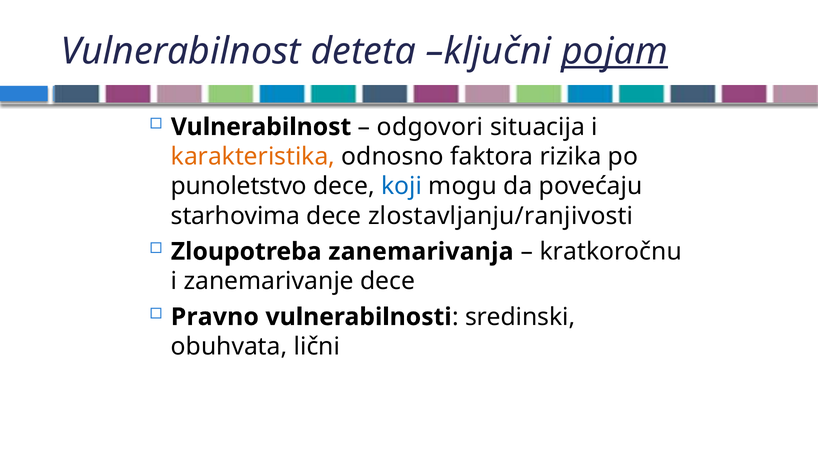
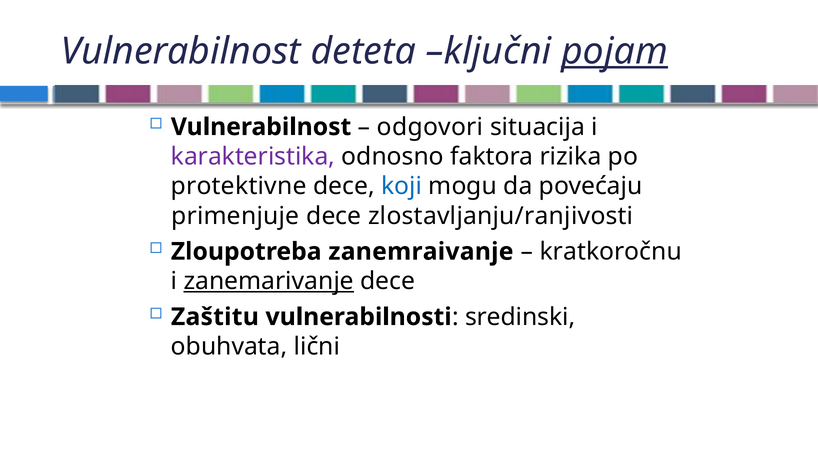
karakteristika colour: orange -> purple
punoletstvo: punoletstvo -> protektivne
starhovima: starhovima -> primenjuje
zanemarivanja: zanemarivanja -> zanemraivanje
zanemarivanje underline: none -> present
Pravno: Pravno -> Zaštitu
